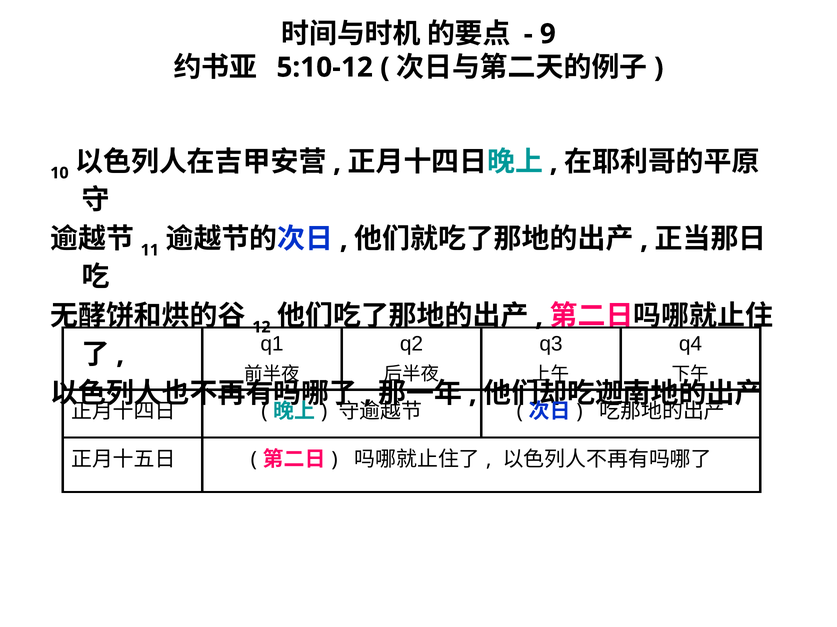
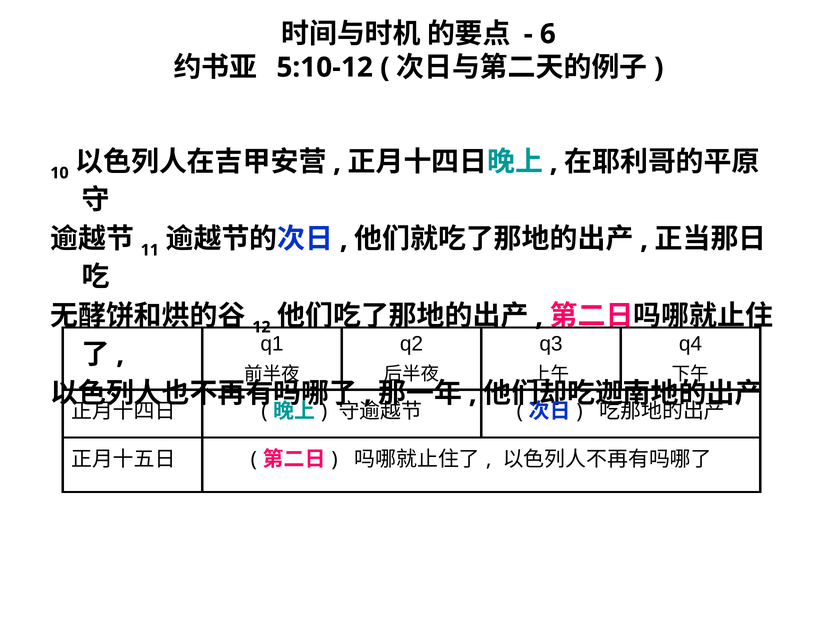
9: 9 -> 6
